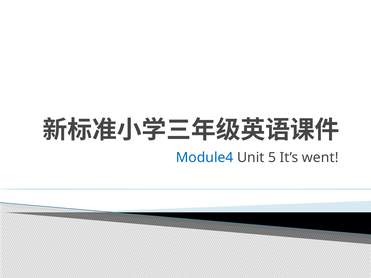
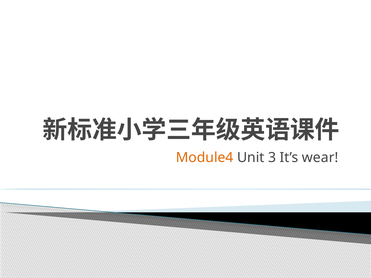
Module4 colour: blue -> orange
5: 5 -> 3
went: went -> wear
